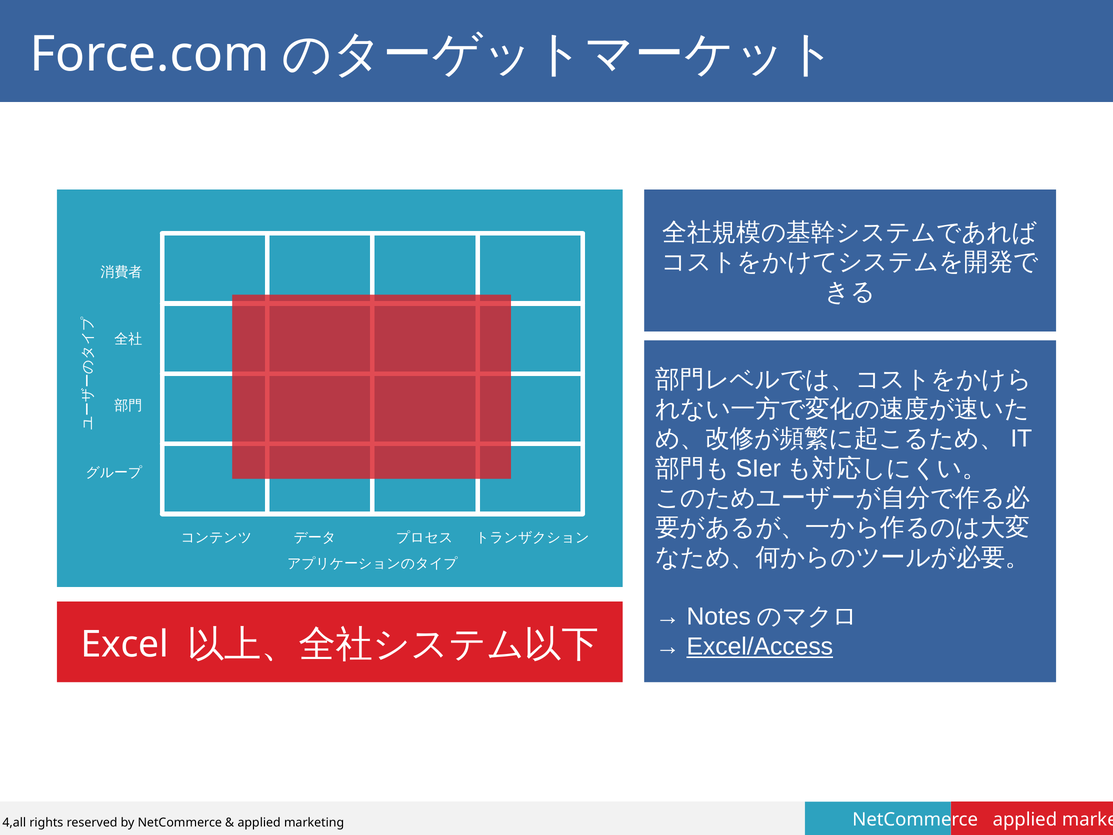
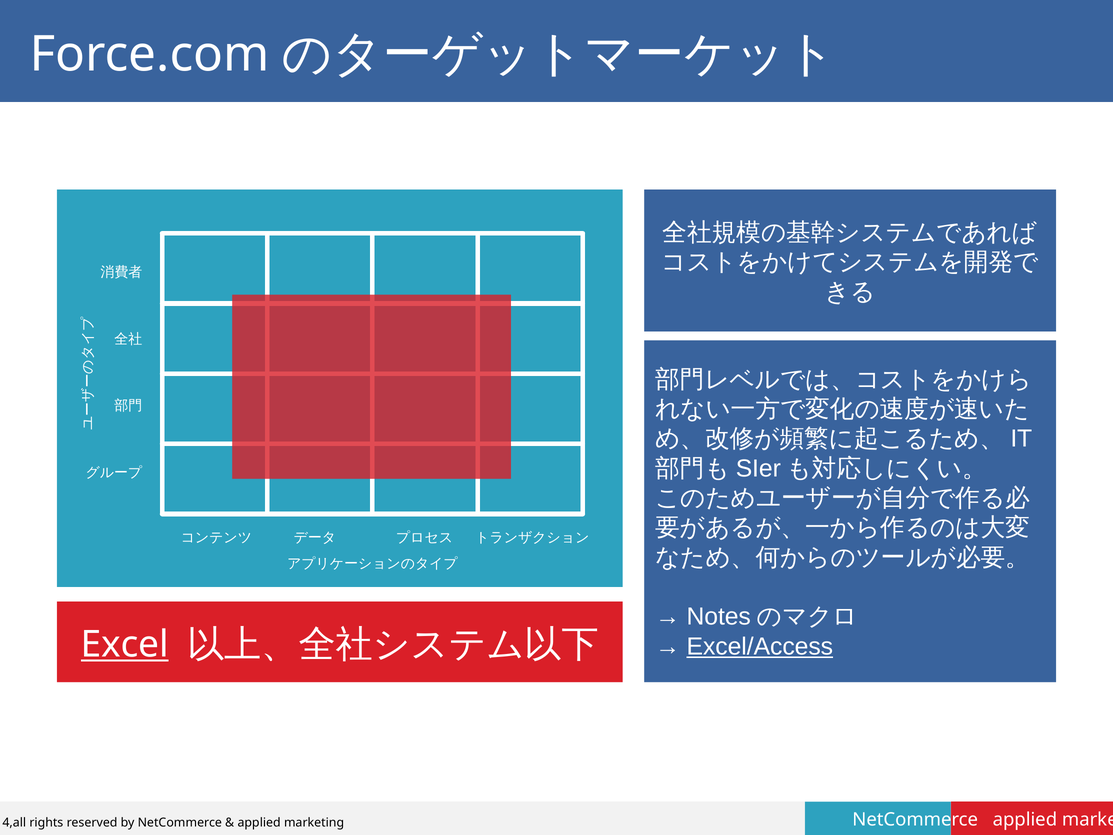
Excel underline: none -> present
